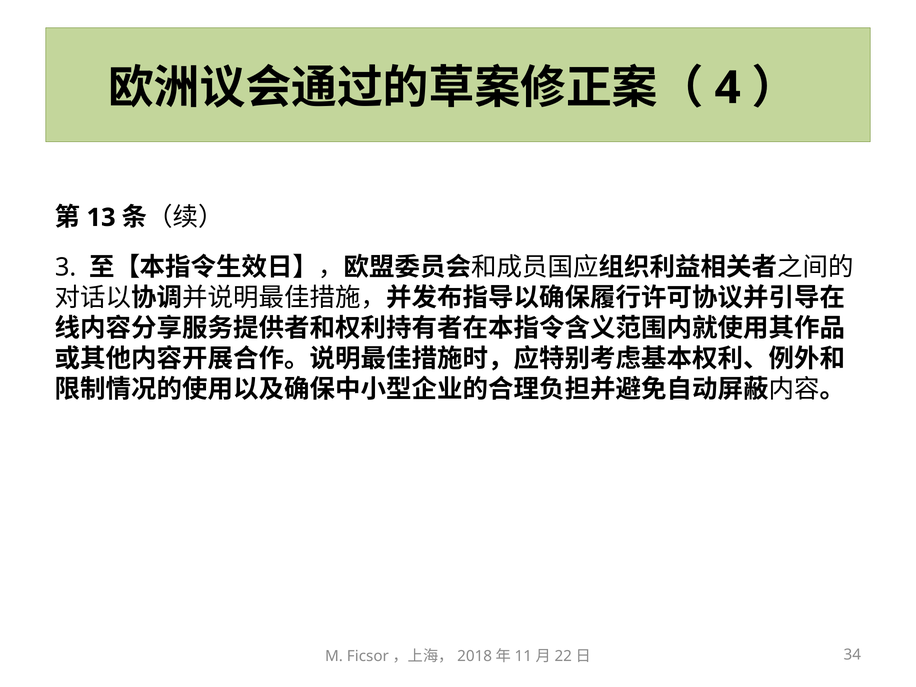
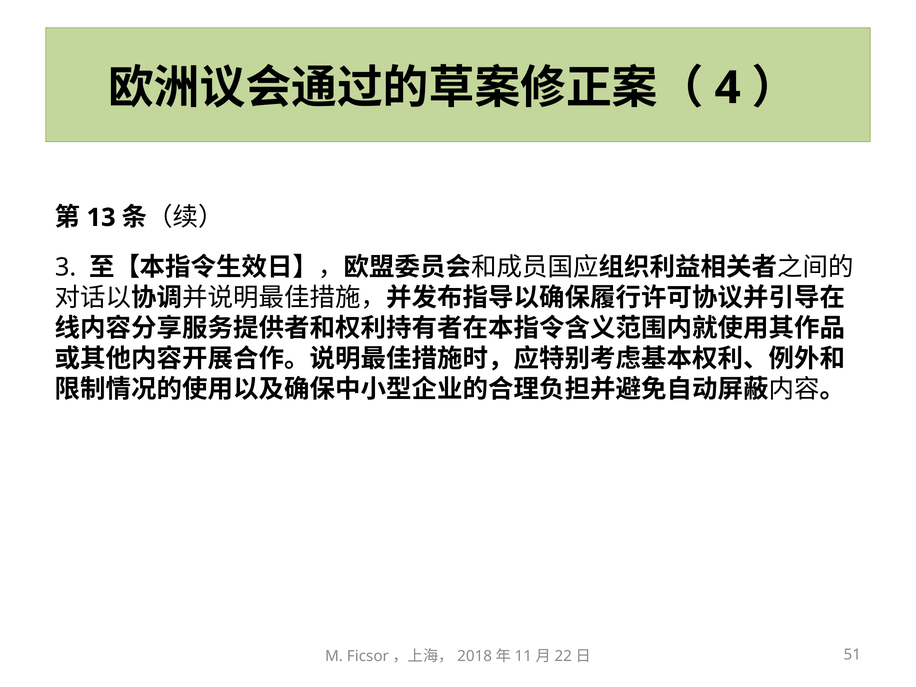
34: 34 -> 51
